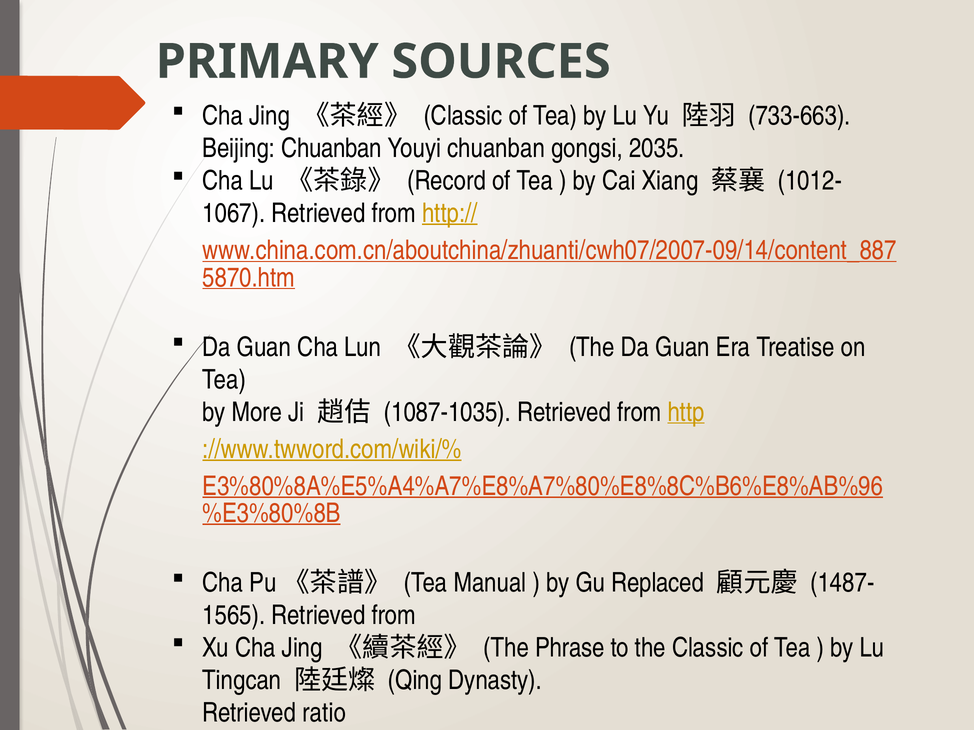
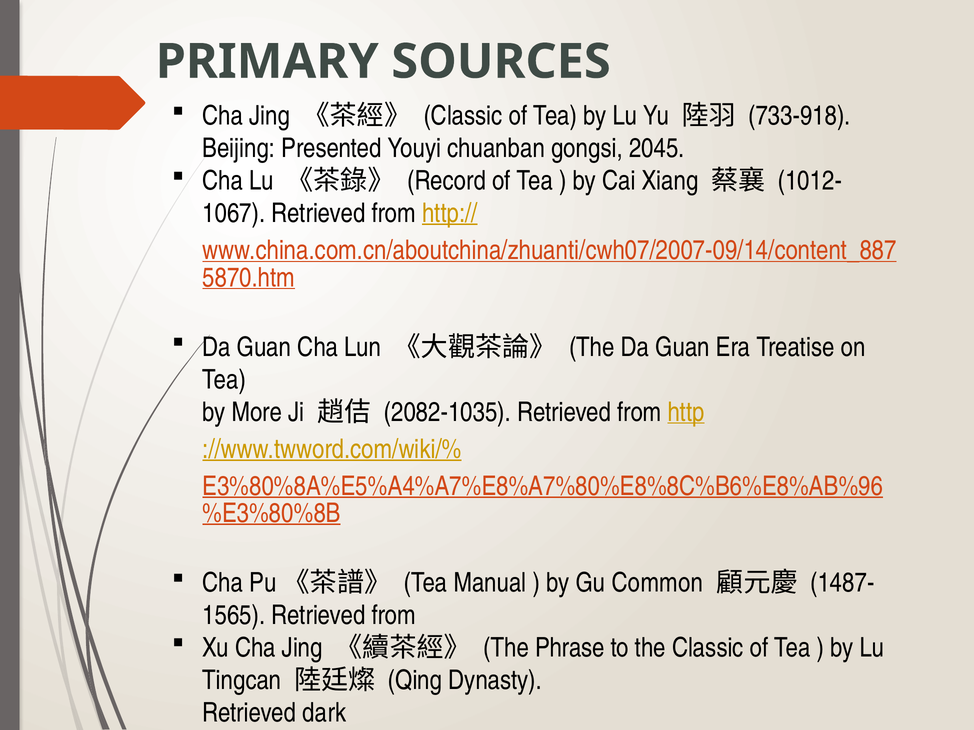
733-663: 733-663 -> 733-918
Beijing Chuanban: Chuanban -> Presented
2035: 2035 -> 2045
1087-1035: 1087-1035 -> 2082-1035
Replaced: Replaced -> Common
ratio: ratio -> dark
